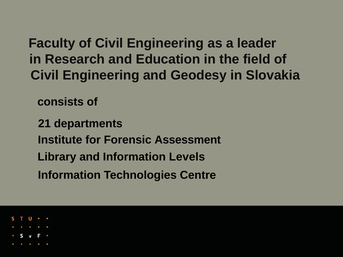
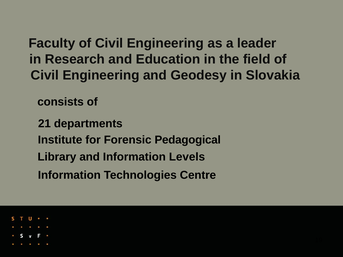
Assessment: Assessment -> Pedagogical
